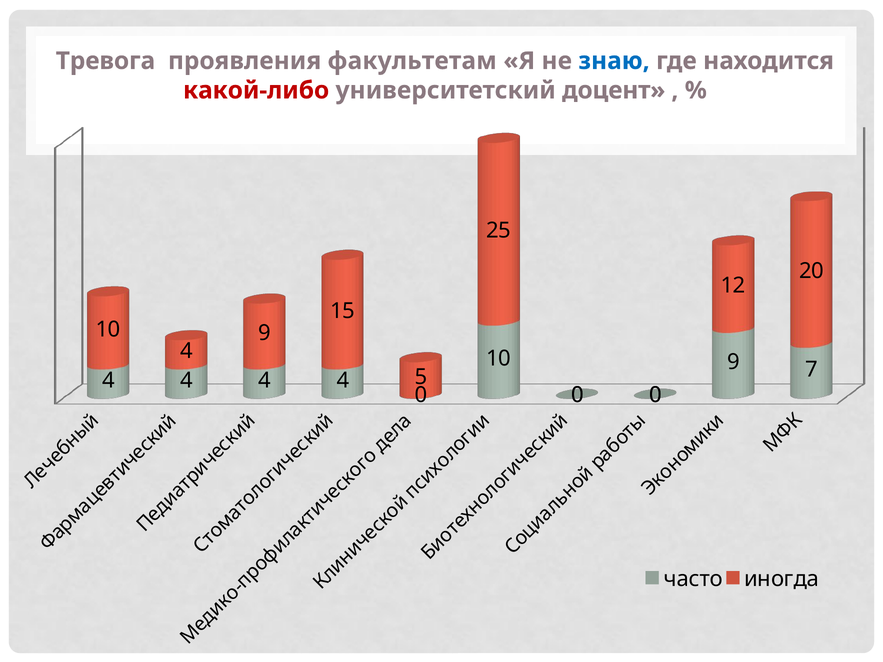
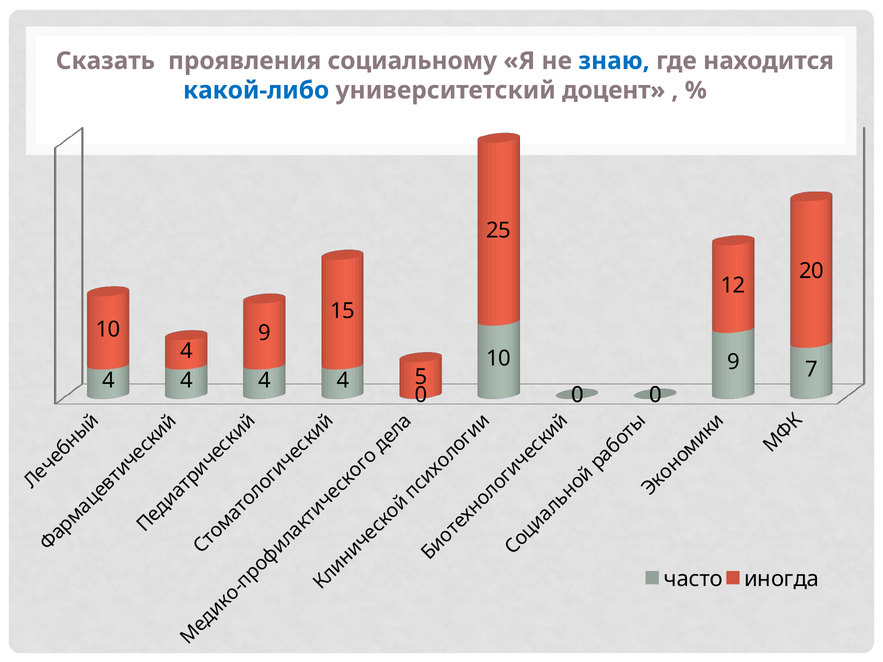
Тревога: Тревога -> Сказать
факультетам: факультетам -> социальному
какой-либо colour: red -> blue
